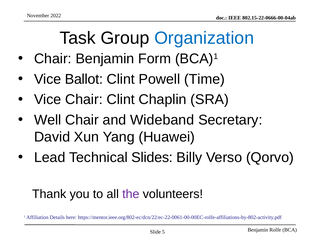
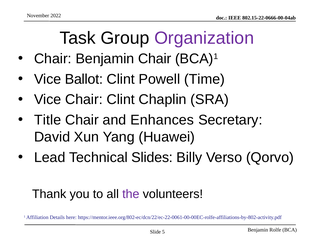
Organization colour: blue -> purple
Benjamin Form: Form -> Chair
Well: Well -> Title
Wideband: Wideband -> Enhances
